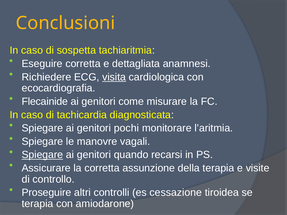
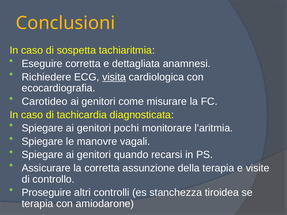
Flecainide: Flecainide -> Carotideo
Spiegare at (42, 155) underline: present -> none
cessazione: cessazione -> stanchezza
